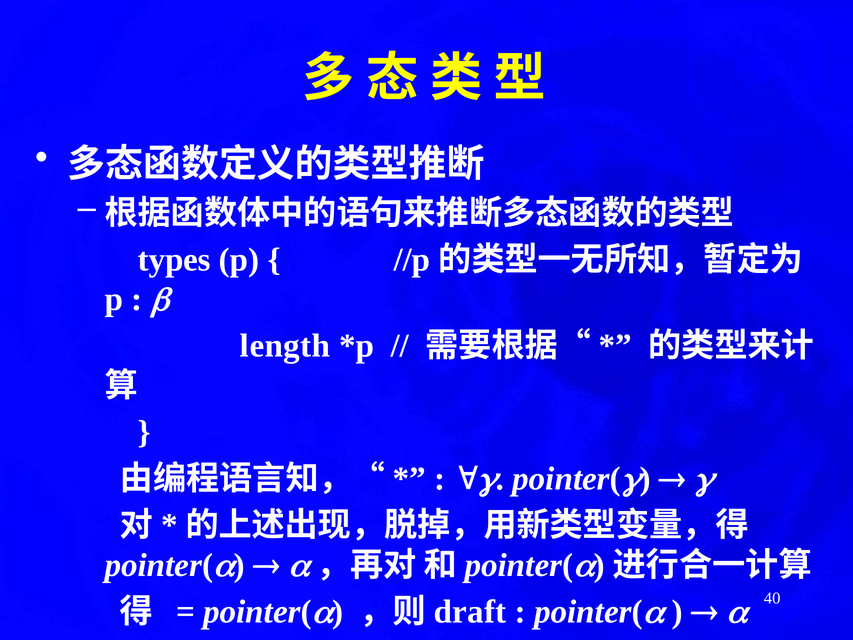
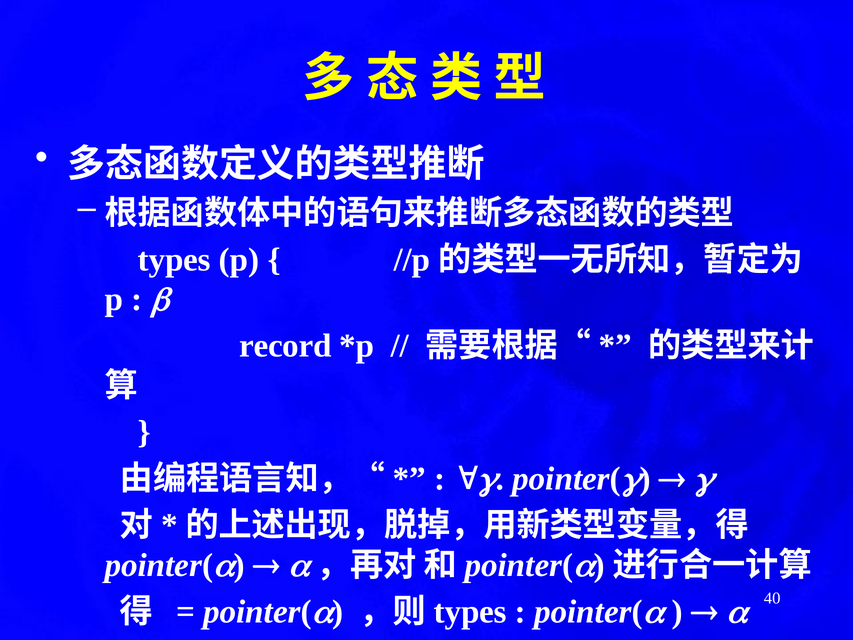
length: length -> record
draft at (470, 611): draft -> types
